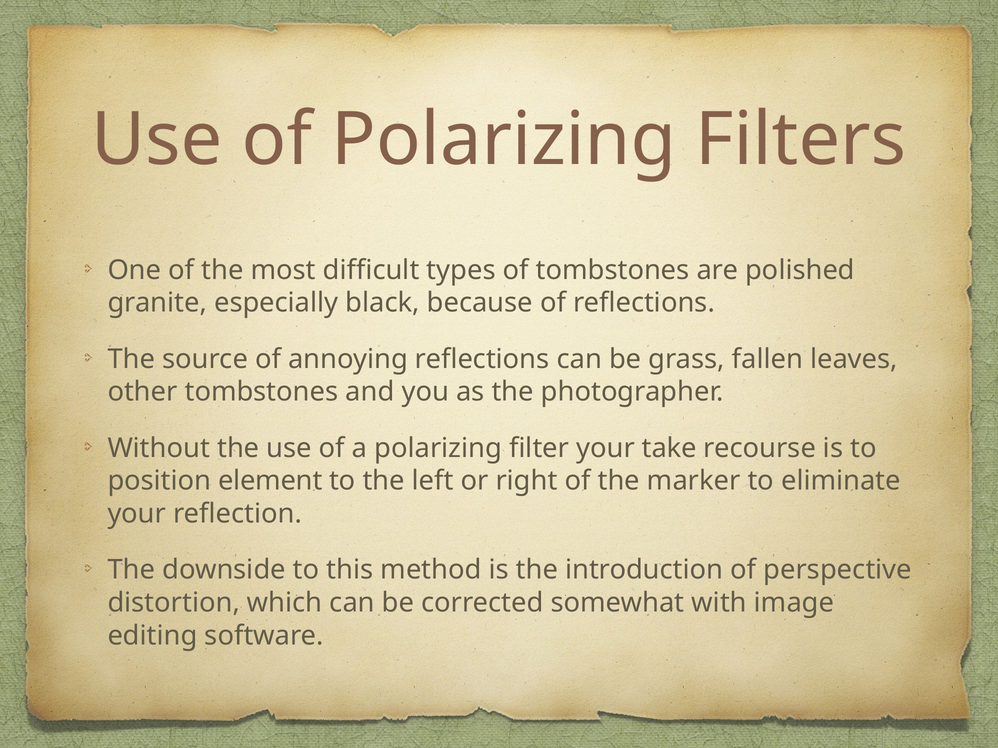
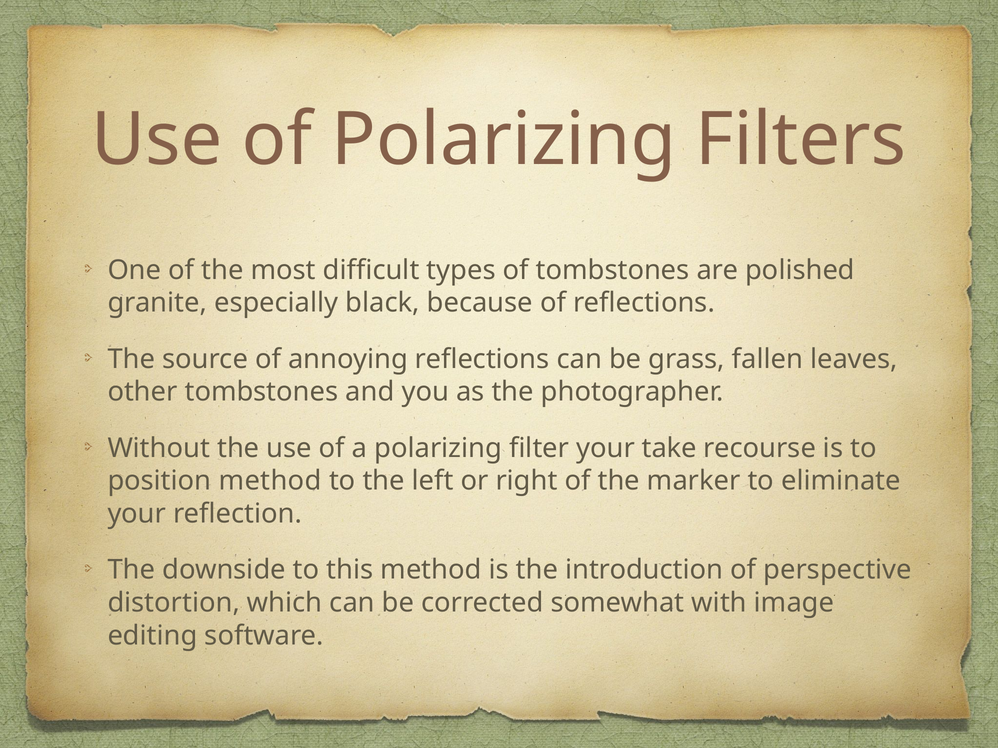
position element: element -> method
